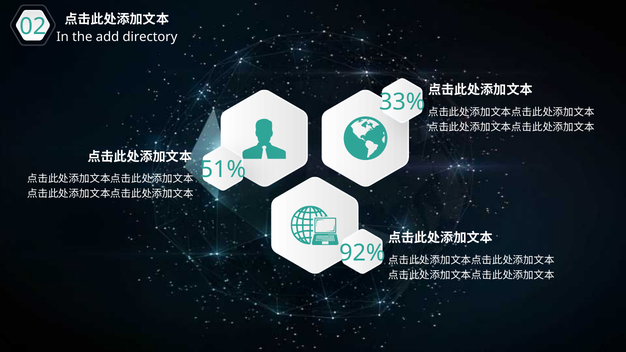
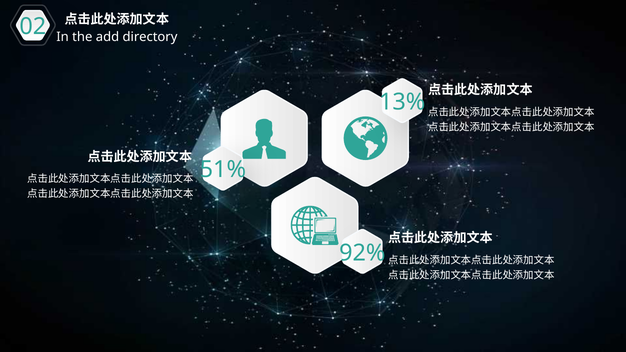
33%: 33% -> 13%
